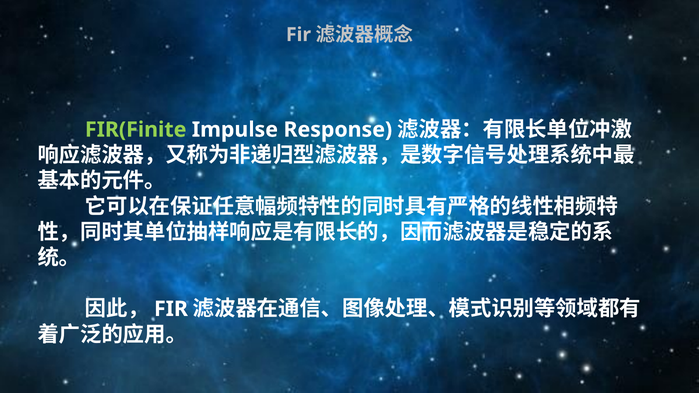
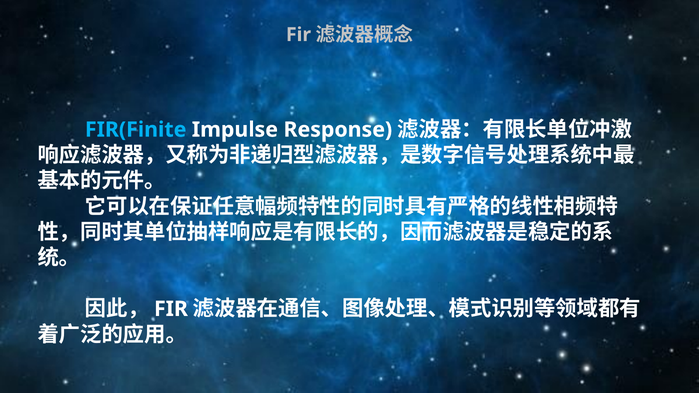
FIR(Finite colour: light green -> light blue
